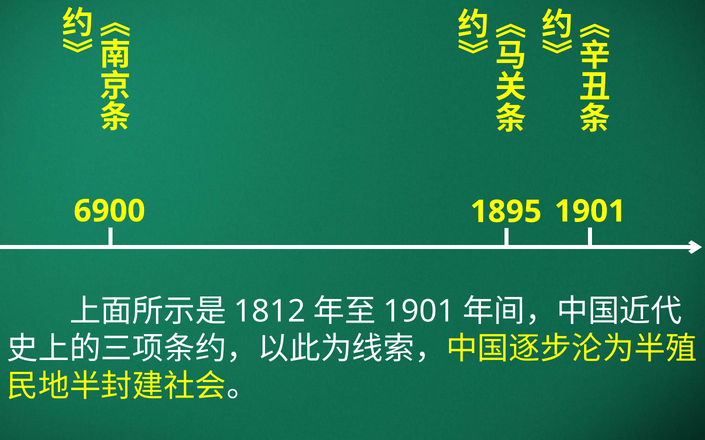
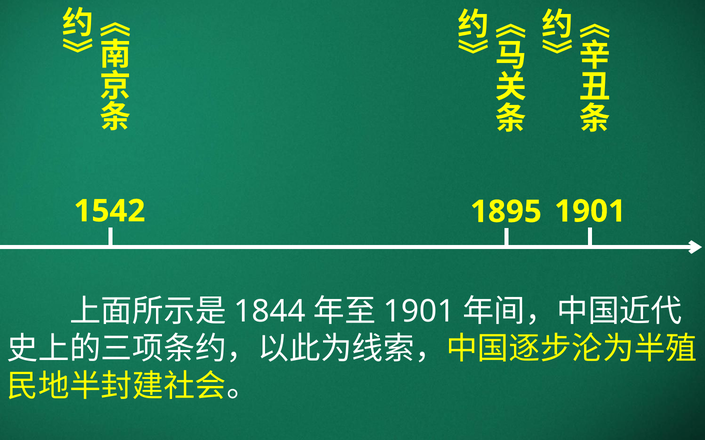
6900: 6900 -> 1542
1812: 1812 -> 1844
